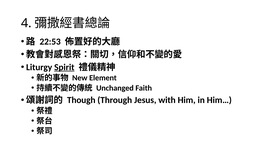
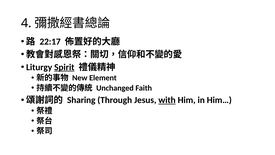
22:53: 22:53 -> 22:17
Though: Though -> Sharing
with underline: none -> present
